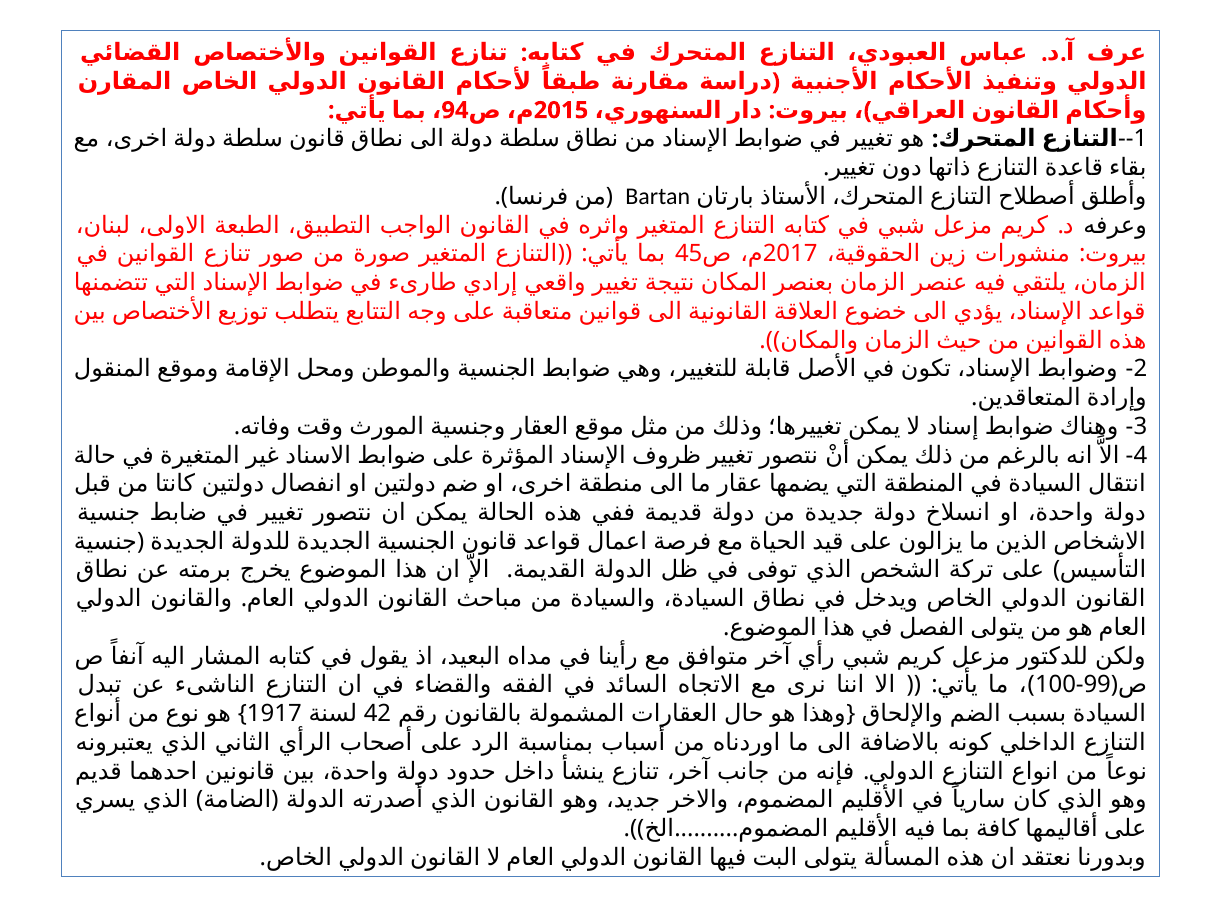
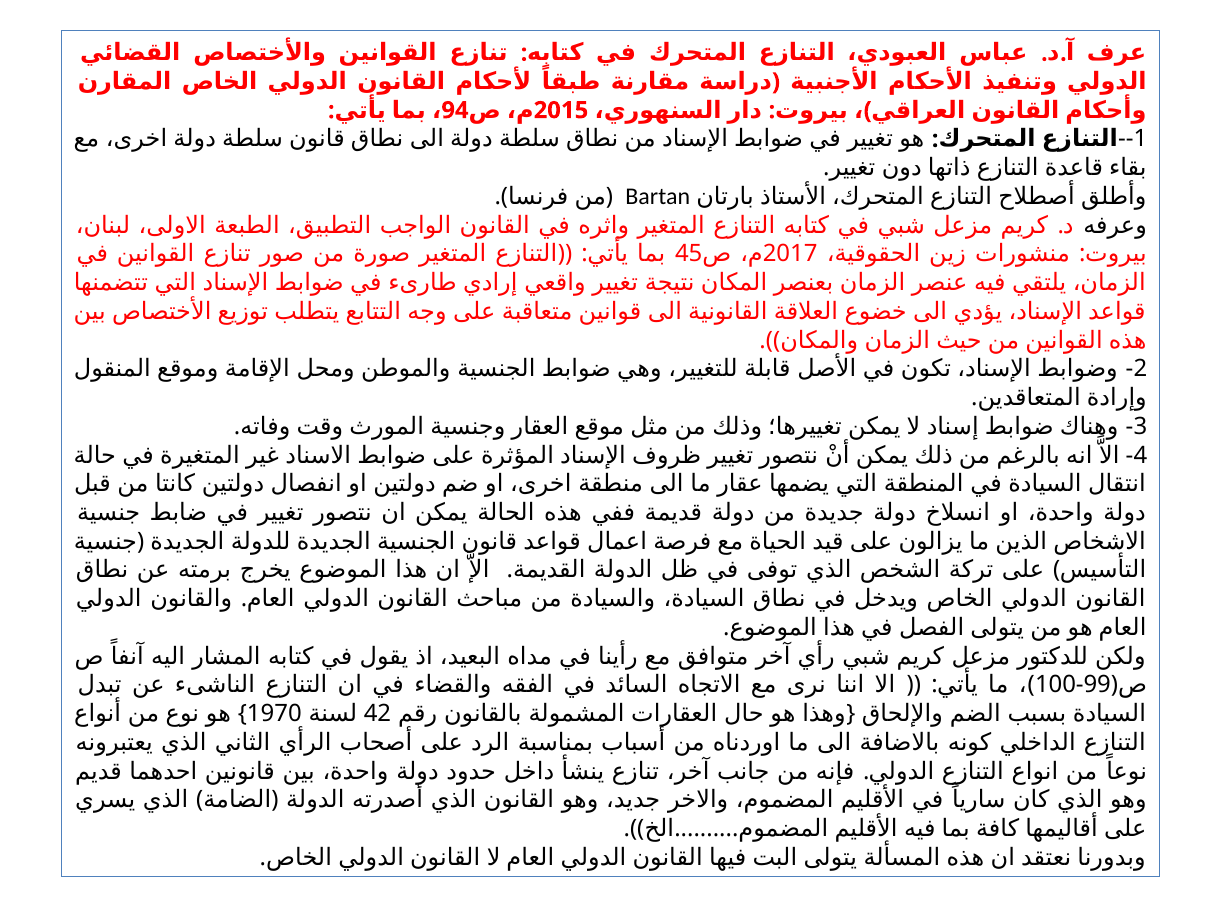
1917: 1917 -> 1970
